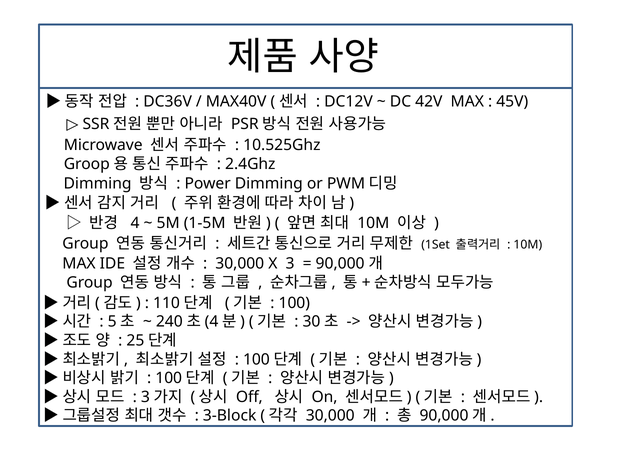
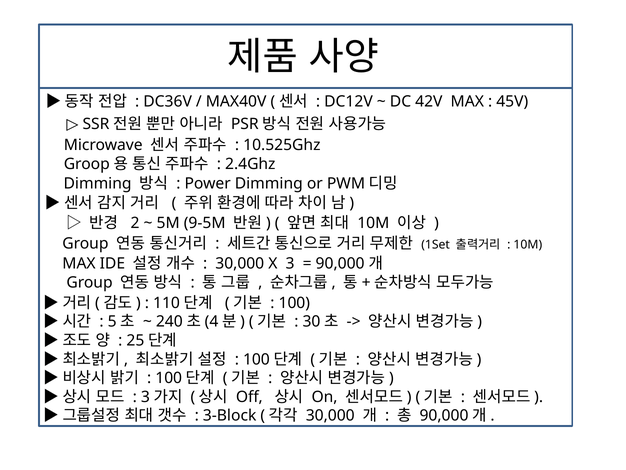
4: 4 -> 2
1-5M: 1-5M -> 9-5M
